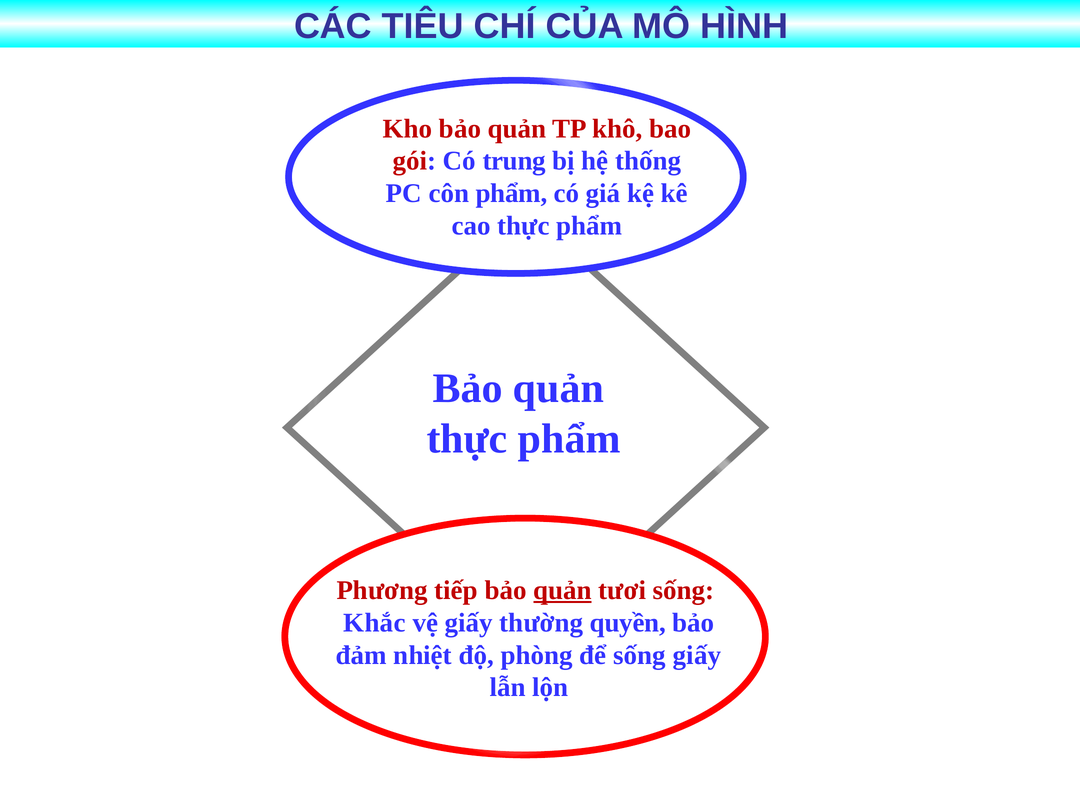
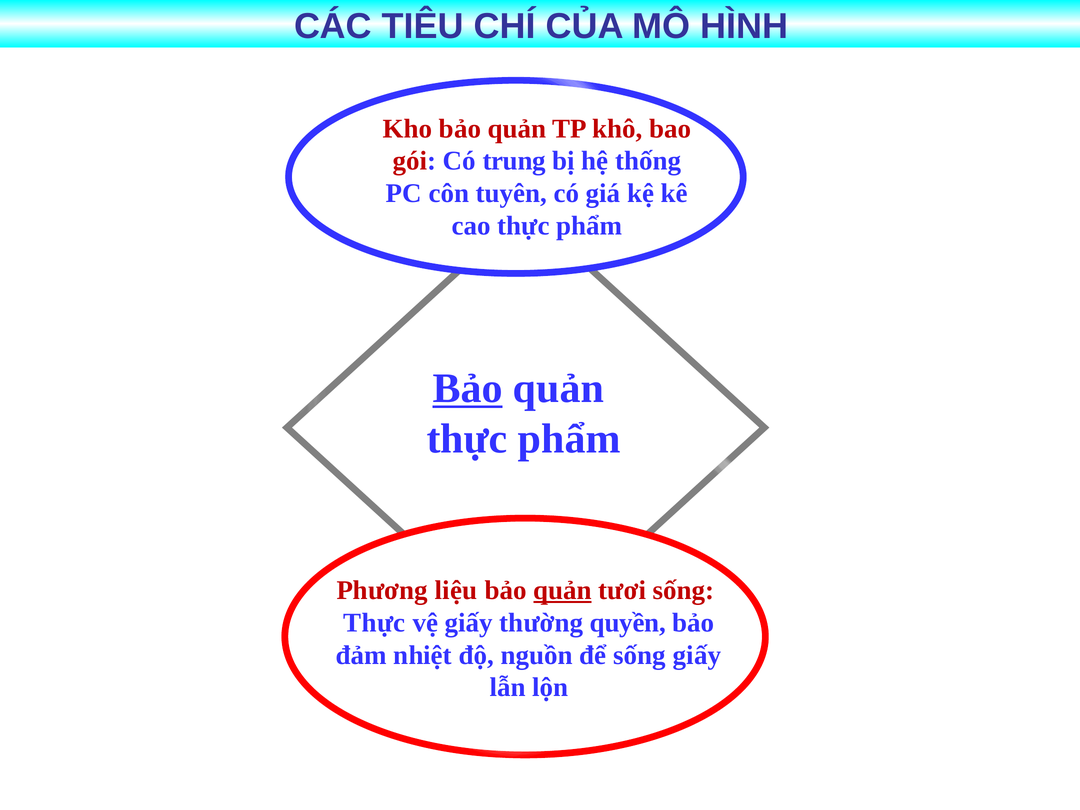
côn phẩm: phẩm -> tuyên
Bảo at (468, 389) underline: none -> present
tiếp: tiếp -> liệu
Khắc at (374, 623): Khắc -> Thực
phòng: phòng -> nguồn
